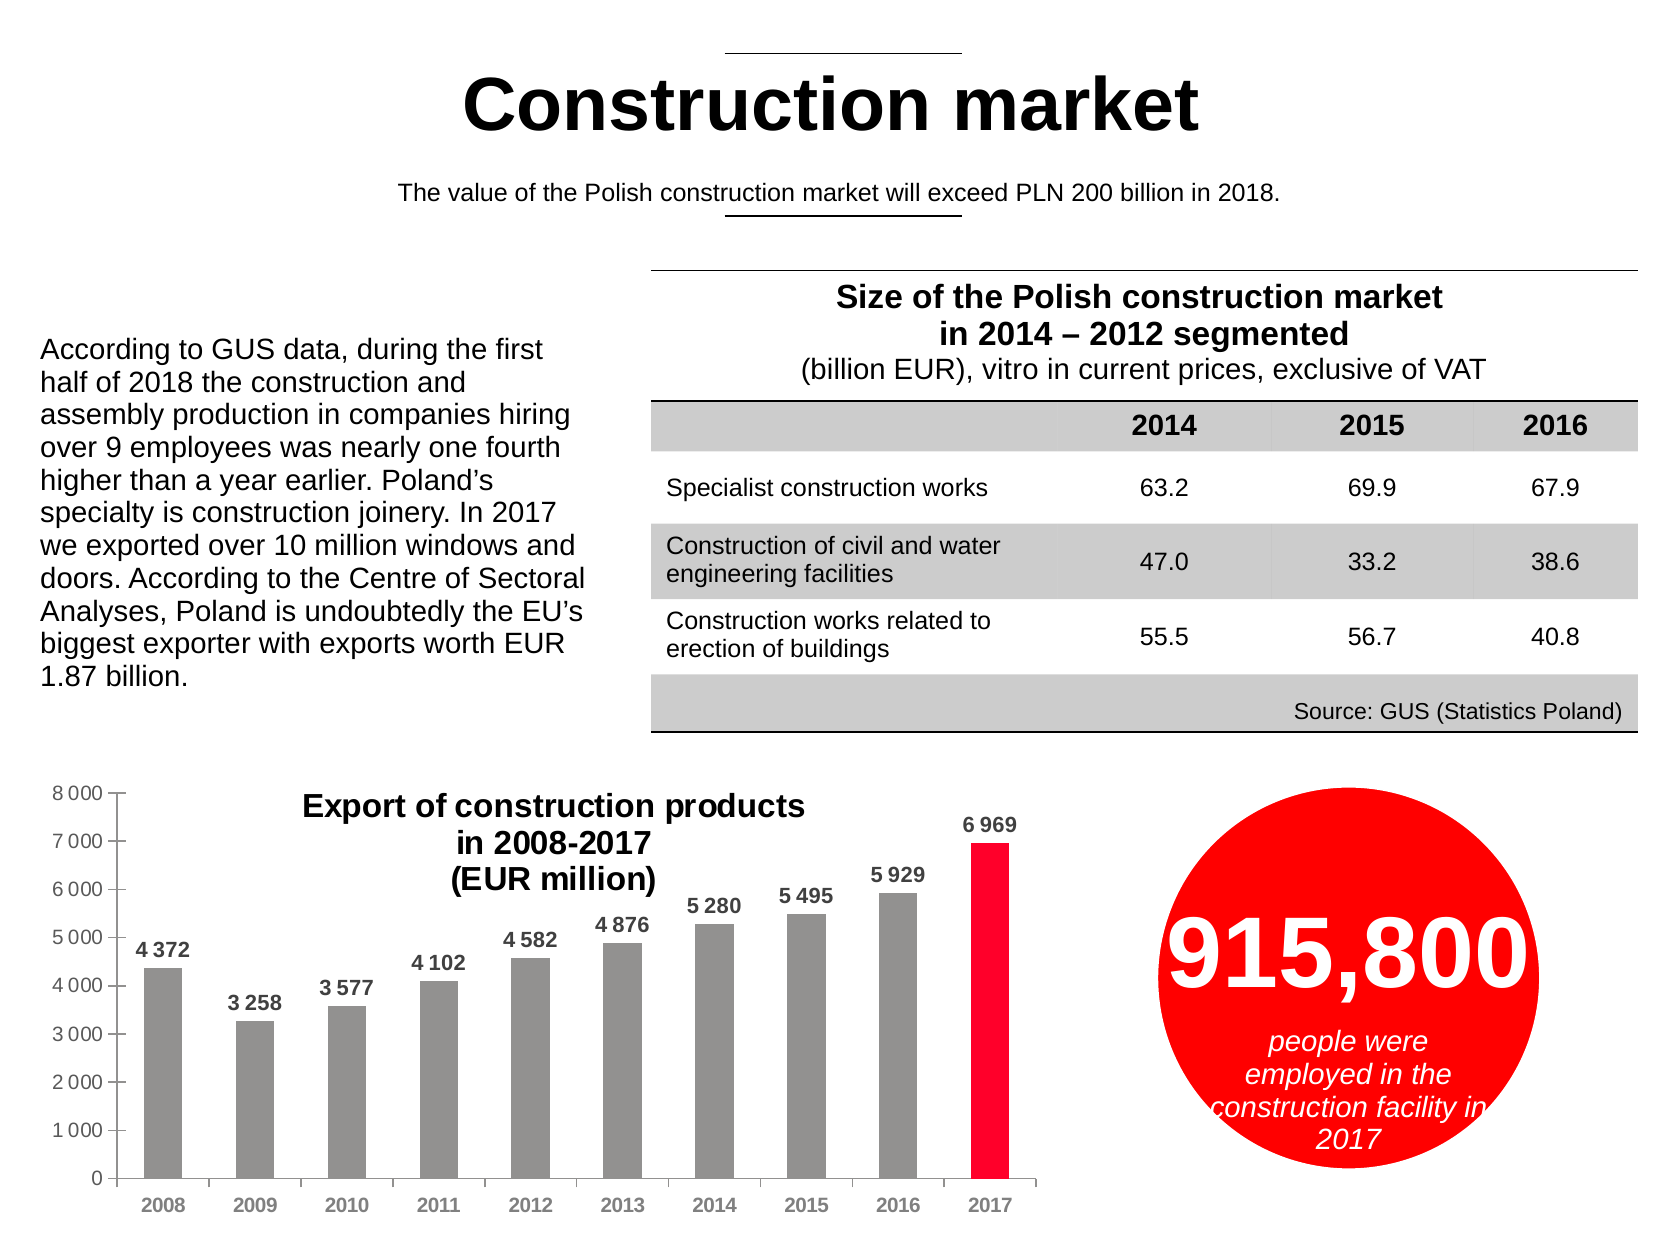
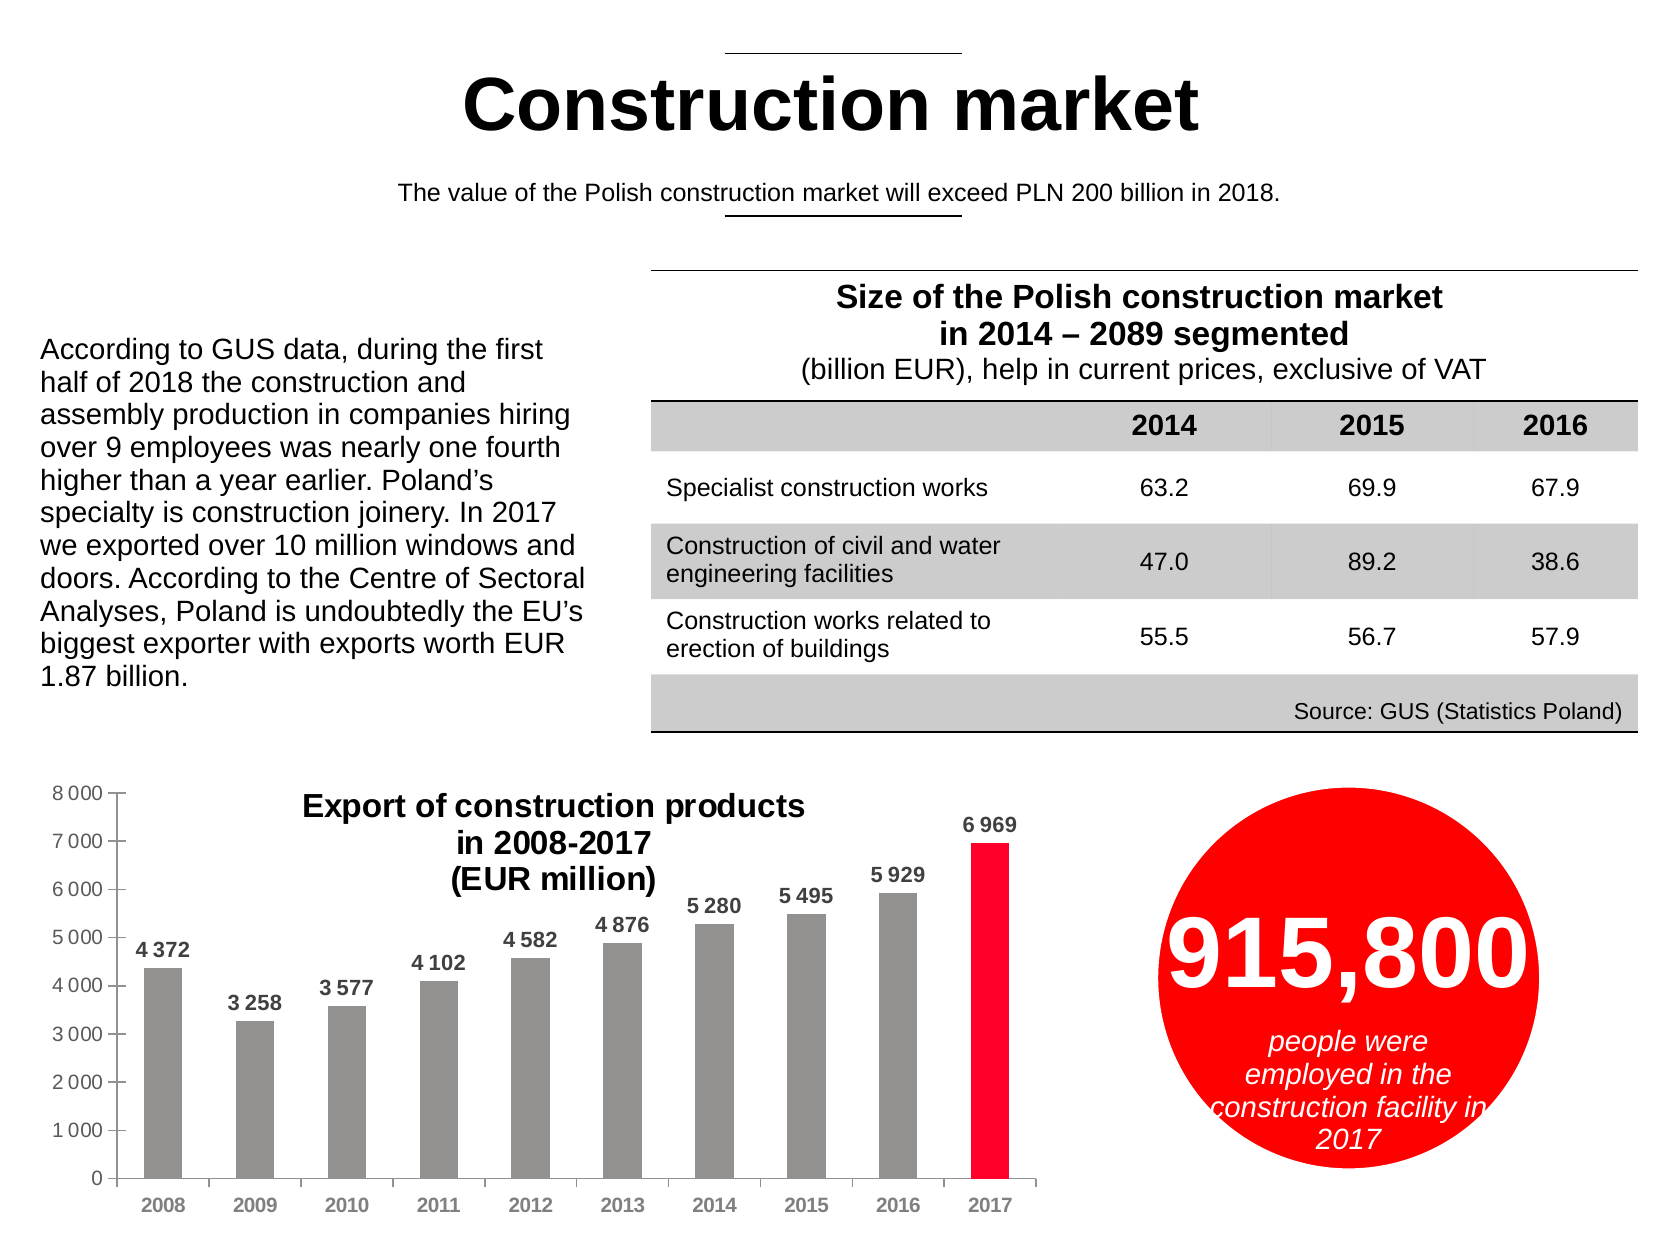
2012 at (1127, 334): 2012 -> 2089
vitro: vitro -> help
33.2: 33.2 -> 89.2
40.8: 40.8 -> 57.9
